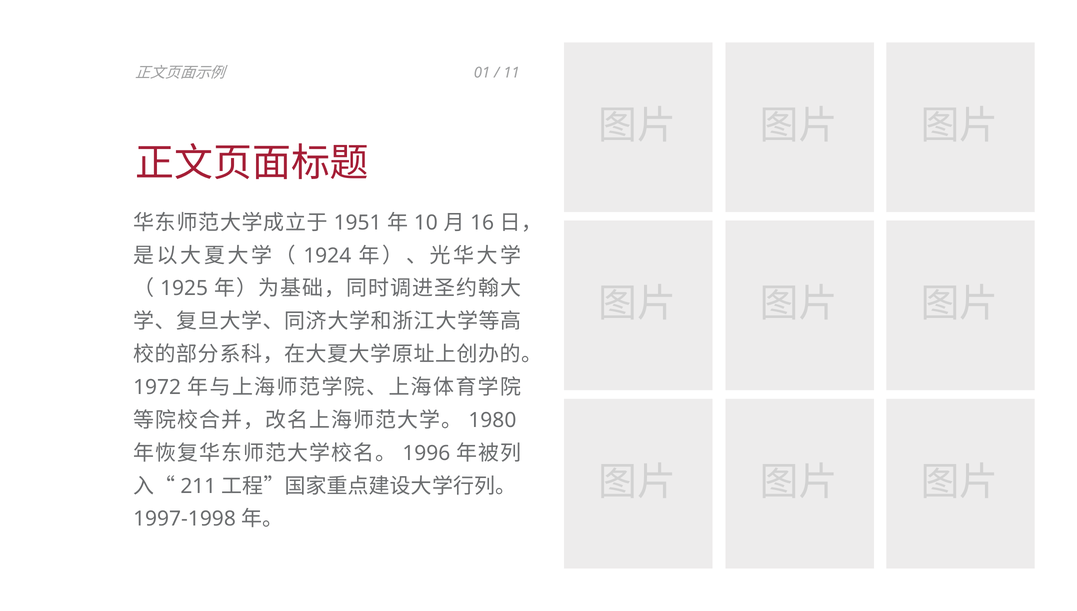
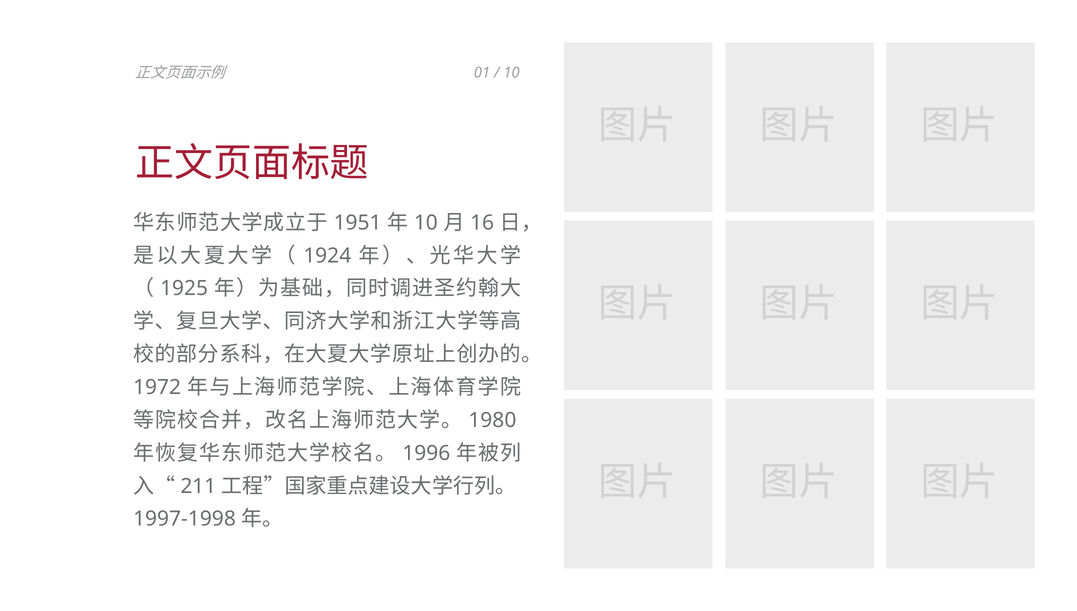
11 at (511, 73): 11 -> 10
